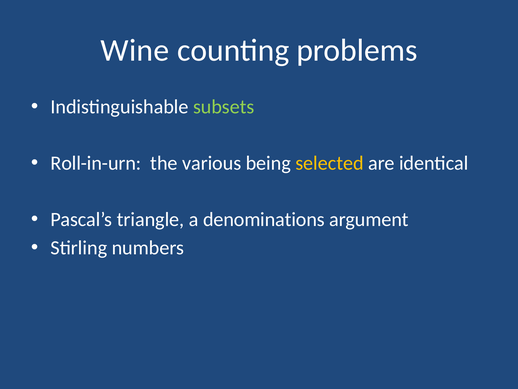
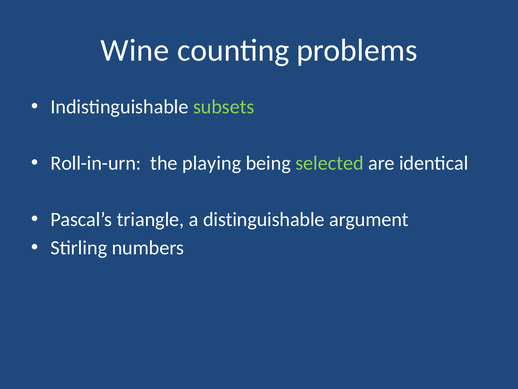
various: various -> playing
selected colour: yellow -> light green
denominations: denominations -> distinguishable
